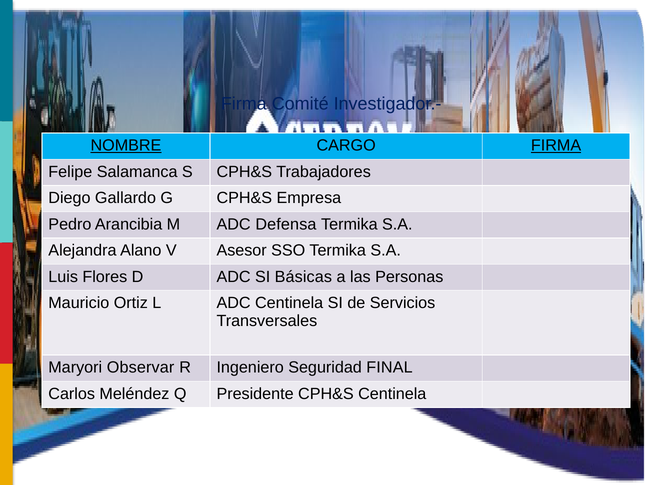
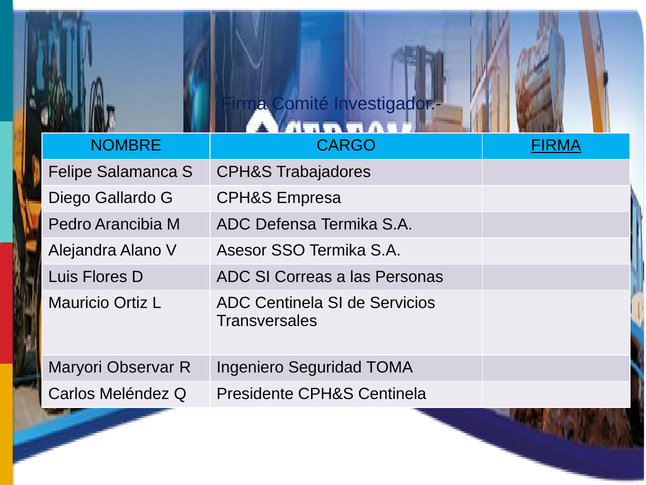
NOMBRE underline: present -> none
Básicas: Básicas -> Correas
FINAL: FINAL -> TOMA
